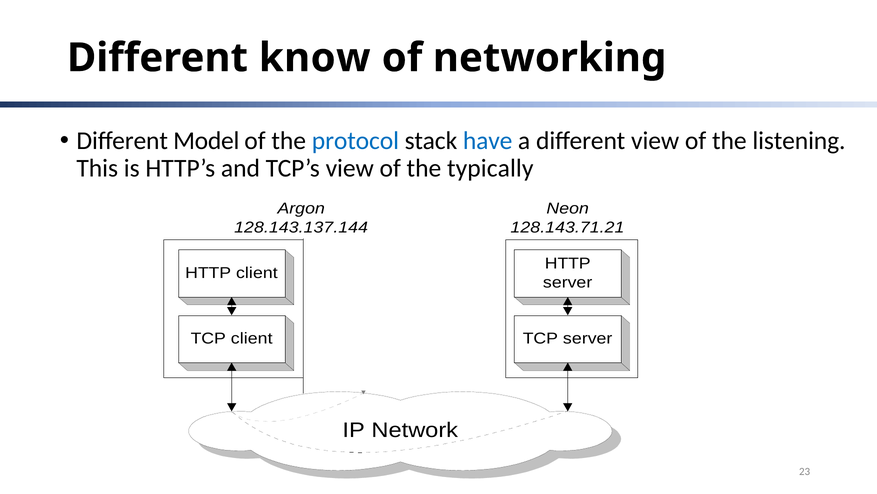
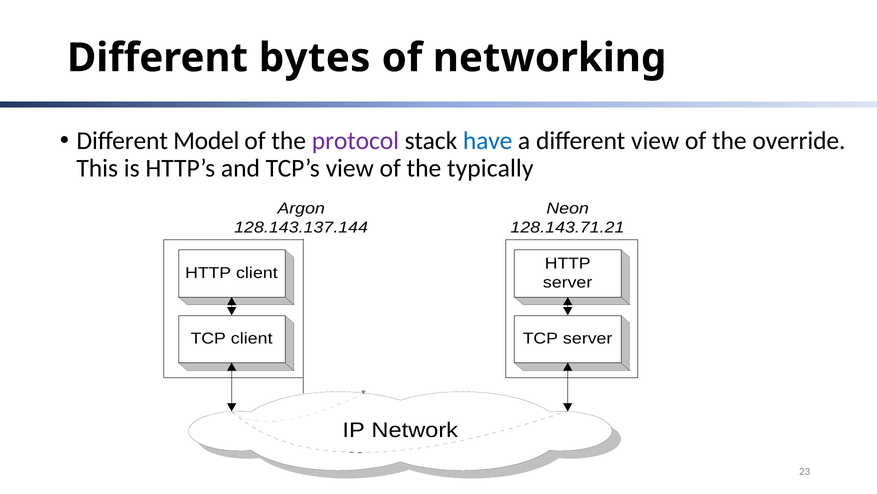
know: know -> bytes
protocol colour: blue -> purple
listening: listening -> override
